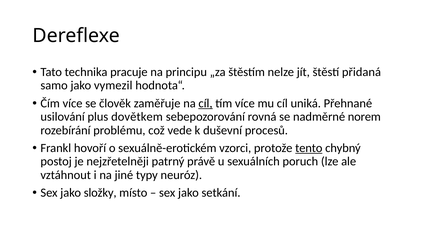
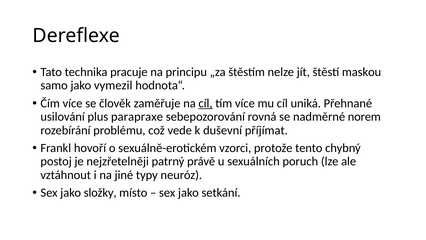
přidaná: přidaná -> maskou
dovětkem: dovětkem -> parapraxe
procesů: procesů -> příjímat
tento underline: present -> none
